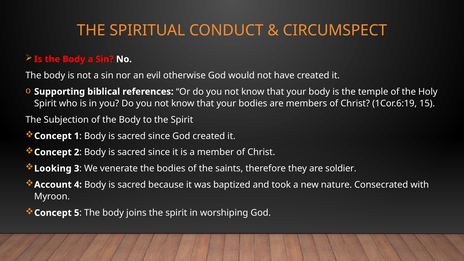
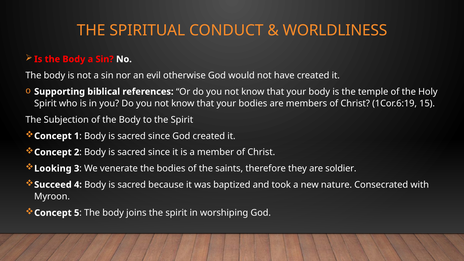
CIRCUMSPECT: CIRCUMSPECT -> WORLDLINESS
Account: Account -> Succeed
